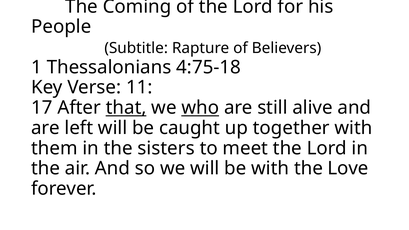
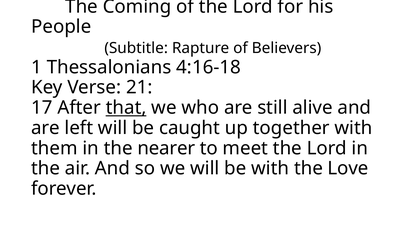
4:75-18: 4:75-18 -> 4:16-18
11: 11 -> 21
who underline: present -> none
sisters: sisters -> nearer
